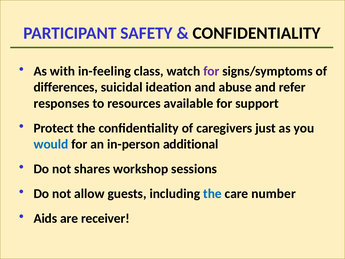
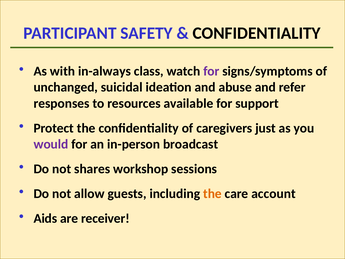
in-feeling: in-feeling -> in-always
differences: differences -> unchanged
would colour: blue -> purple
additional: additional -> broadcast
the at (212, 194) colour: blue -> orange
number: number -> account
